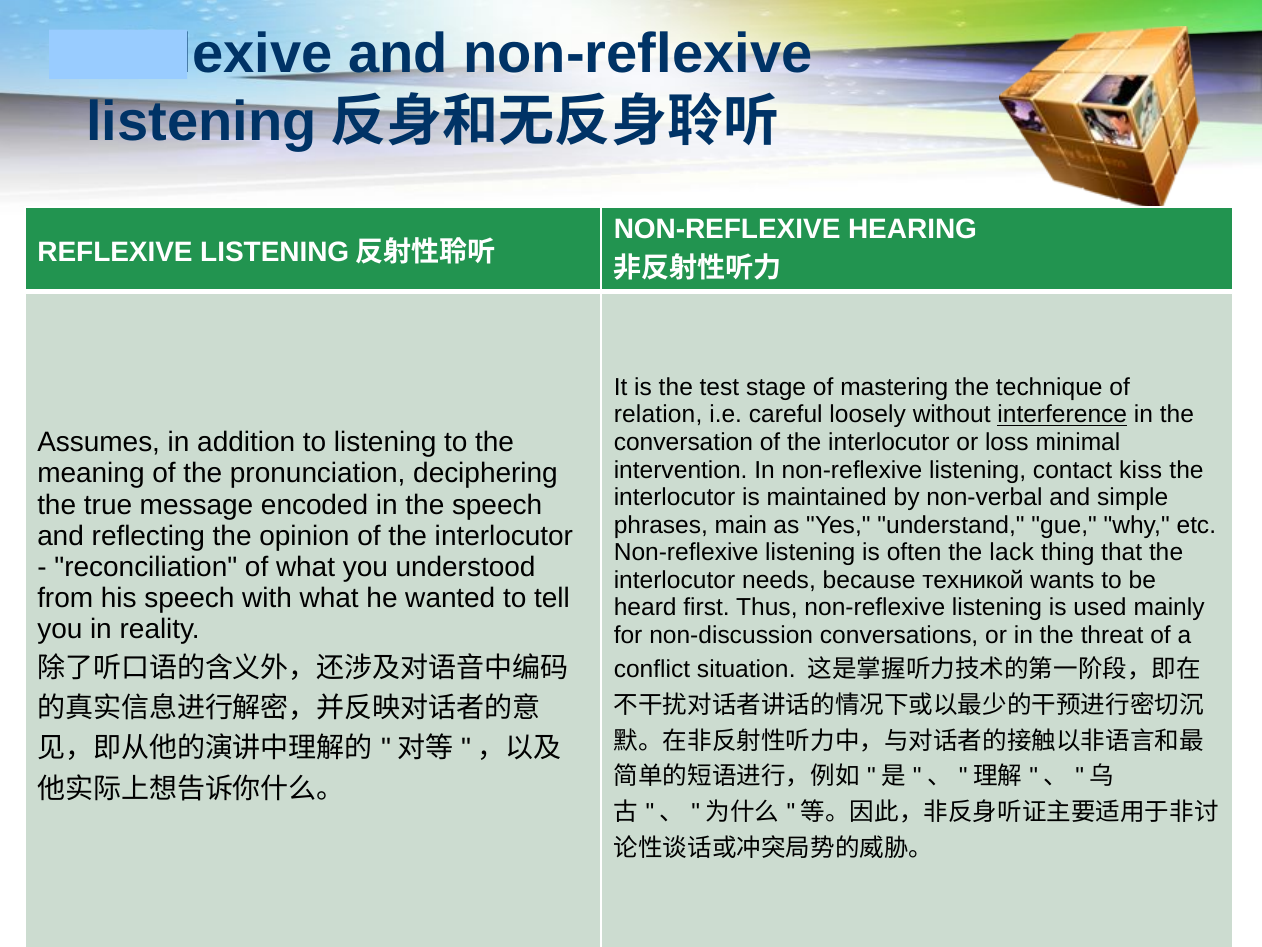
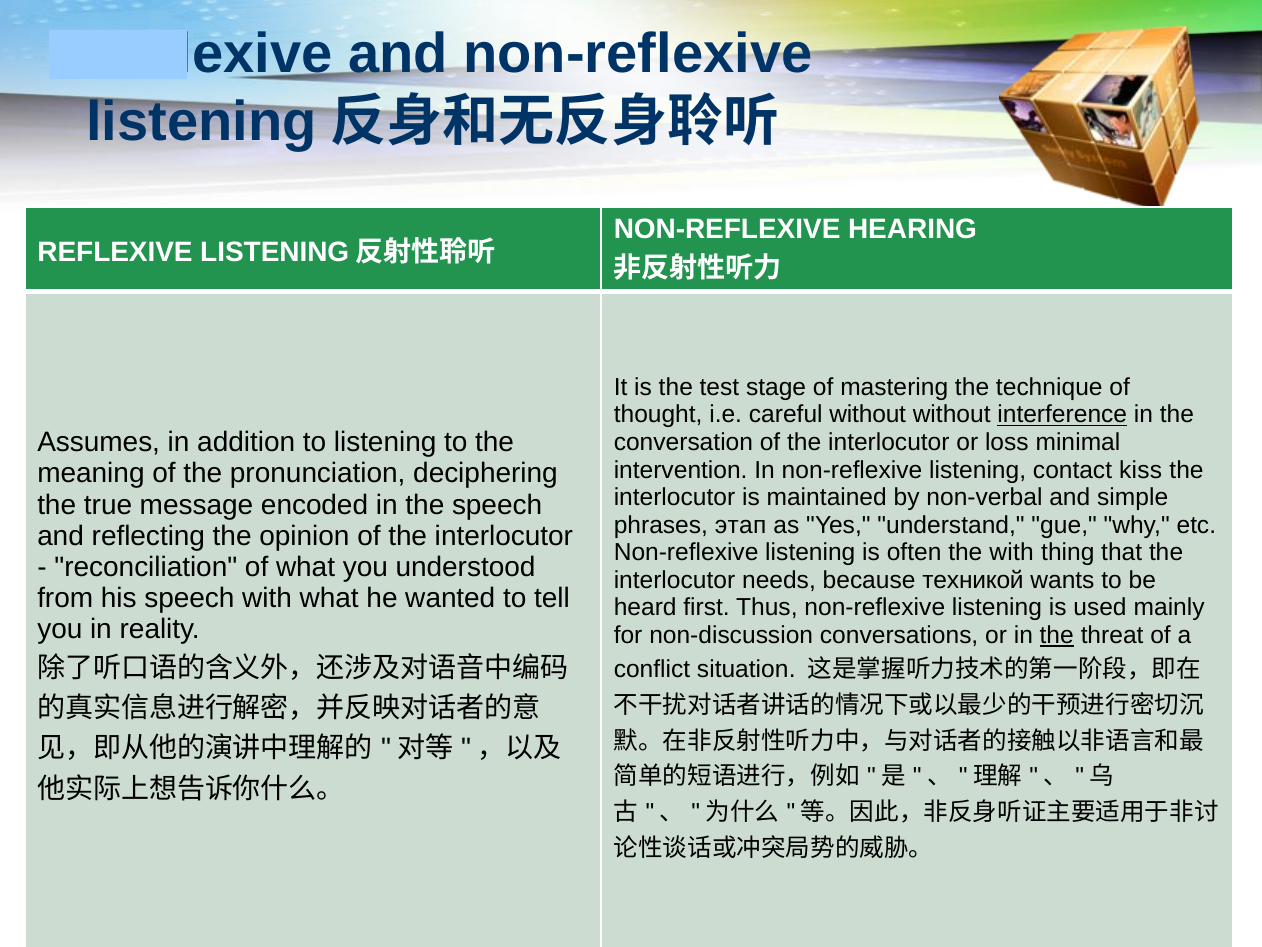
relation: relation -> thought
careful loosely: loosely -> without
main: main -> этап
the lack: lack -> with
the at (1057, 635) underline: none -> present
